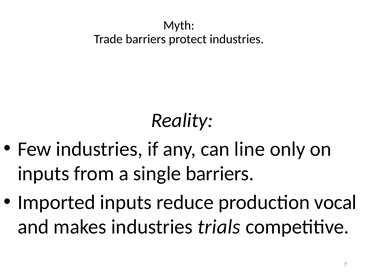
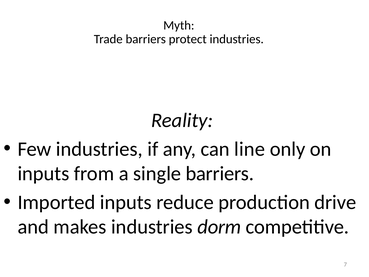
vocal: vocal -> drive
trials: trials -> dorm
